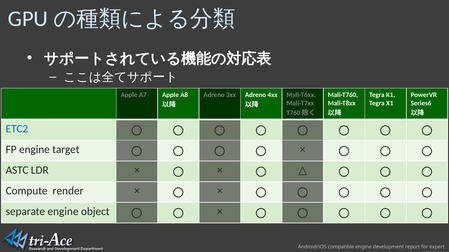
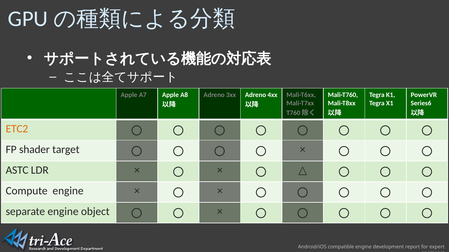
ETC2 colour: blue -> orange
FP engine: engine -> shader
Compute render: render -> engine
